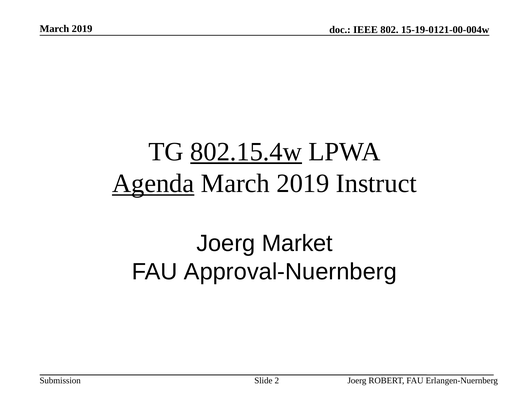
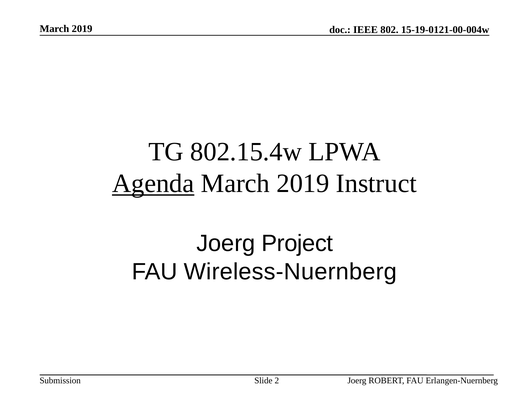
802.15.4w underline: present -> none
Market: Market -> Project
Approval-Nuernberg: Approval-Nuernberg -> Wireless-Nuernberg
